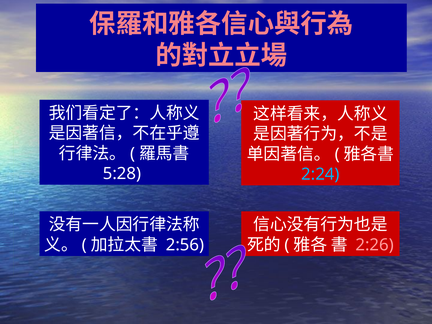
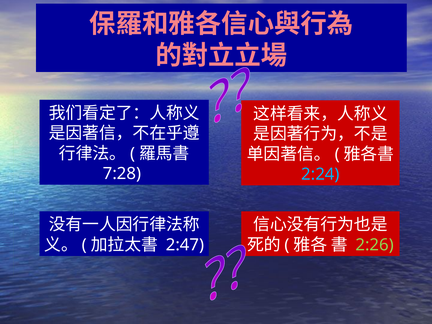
5:28: 5:28 -> 7:28
2:56: 2:56 -> 2:47
2:26 colour: pink -> light green
